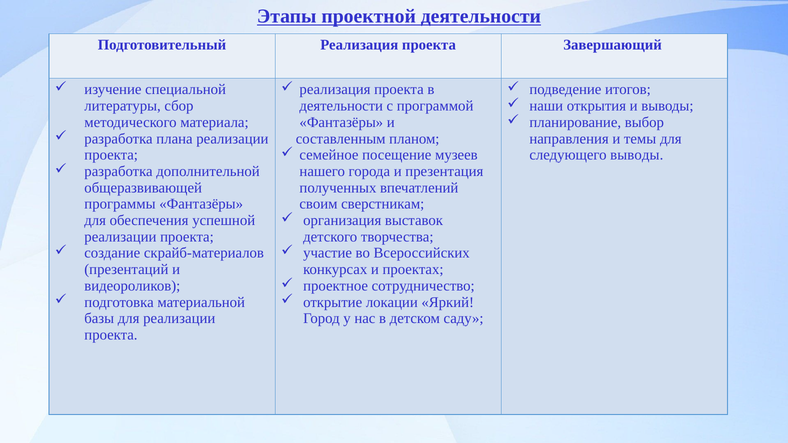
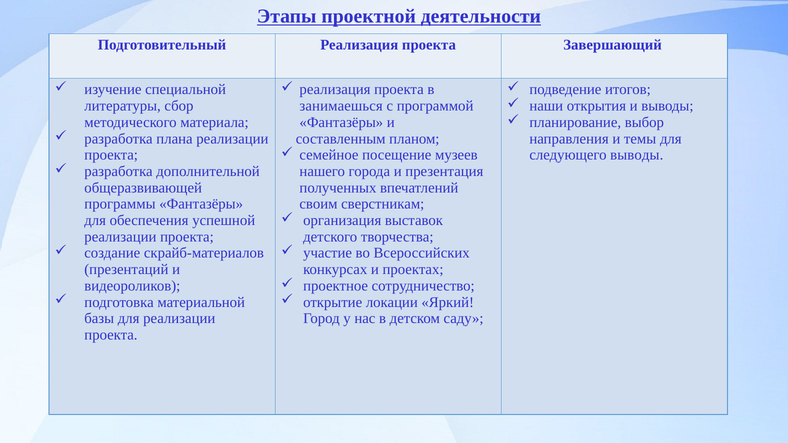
деятельности at (341, 106): деятельности -> занимаешься
